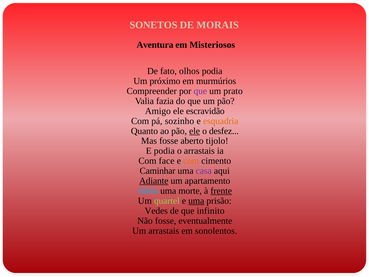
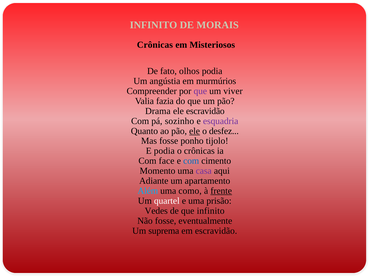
SONETOS at (154, 25): SONETOS -> INFINITO
Aventura at (155, 45): Aventura -> Crônicas
próximo: próximo -> angústia
prato: prato -> viver
Amigo: Amigo -> Drama
esquadria colour: orange -> purple
aberto: aberto -> ponho
o arrastais: arrastais -> crônicas
com at (191, 161) colour: orange -> blue
Caminhar: Caminhar -> Momento
Adiante underline: present -> none
morte: morte -> como
quartel colour: light green -> white
uma at (196, 201) underline: present -> none
Um arrastais: arrastais -> suprema
em sonolentos: sonolentos -> escravidão
